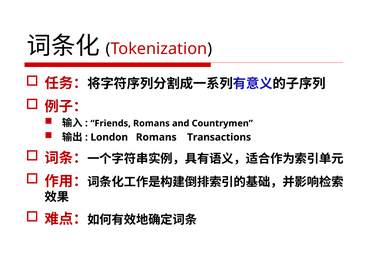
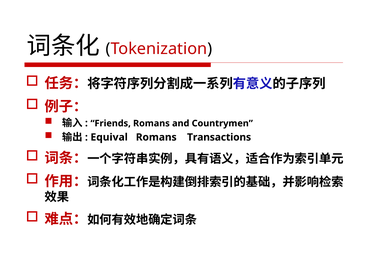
London: London -> Equival
